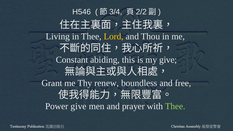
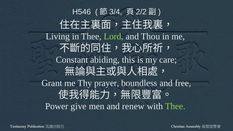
Lord colour: yellow -> light green
my give: give -> care
renew: renew -> prayer
prayer: prayer -> renew
